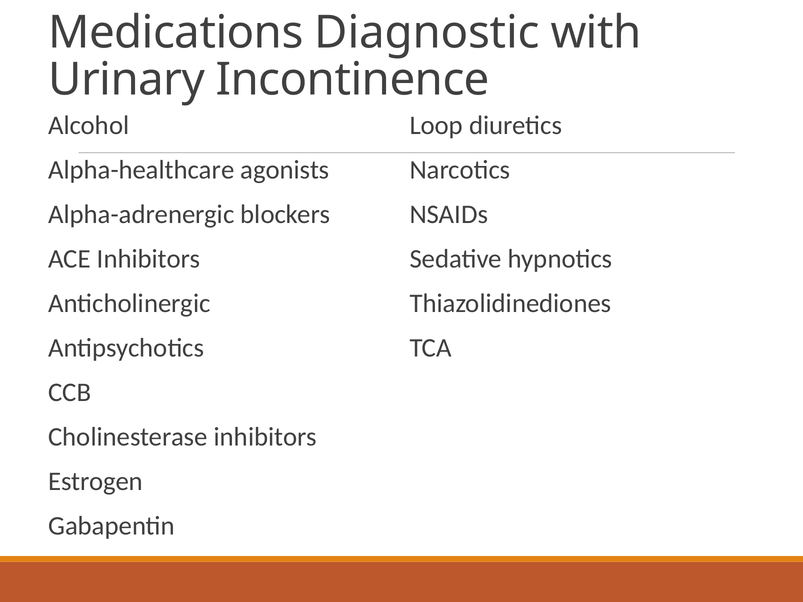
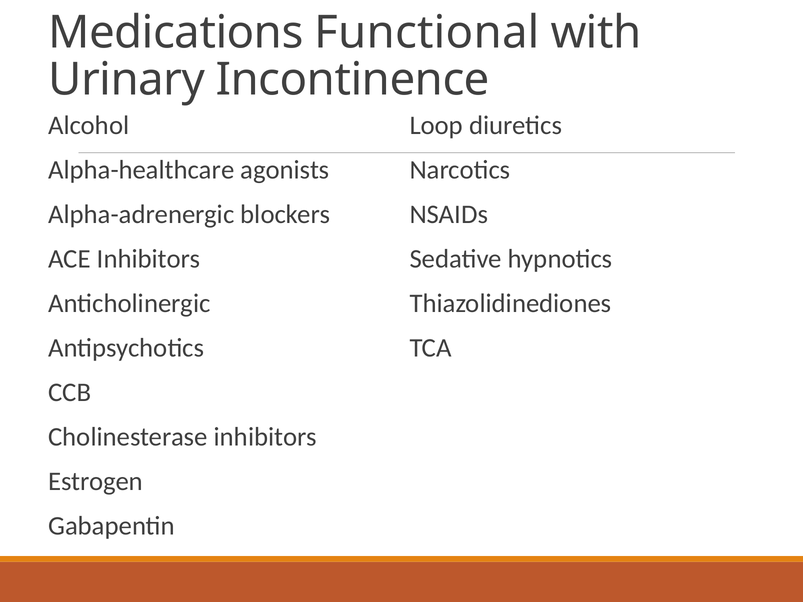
Diagnostic: Diagnostic -> Functional
